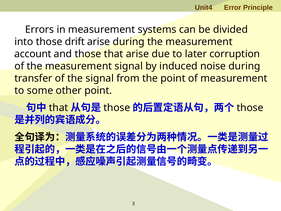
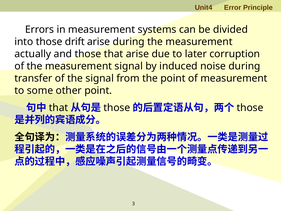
account: account -> actually
